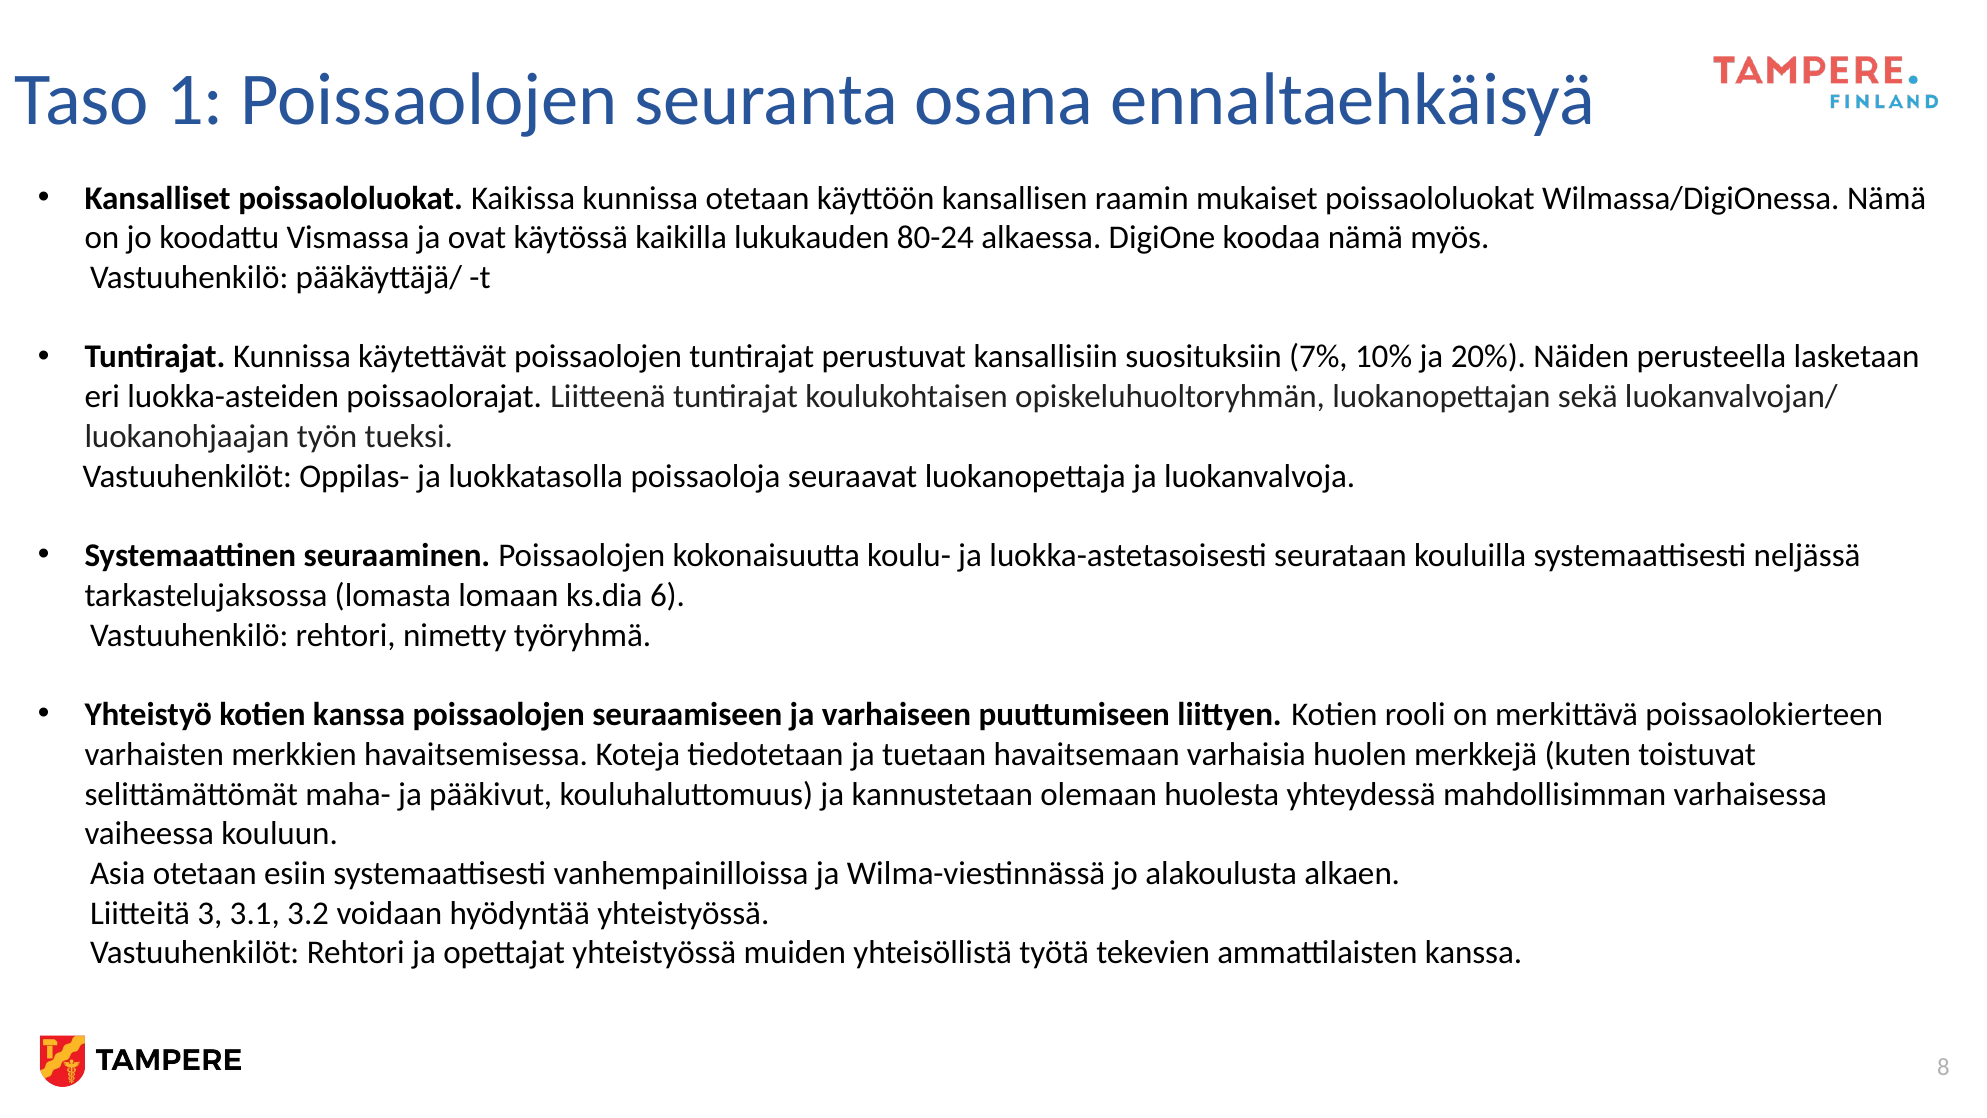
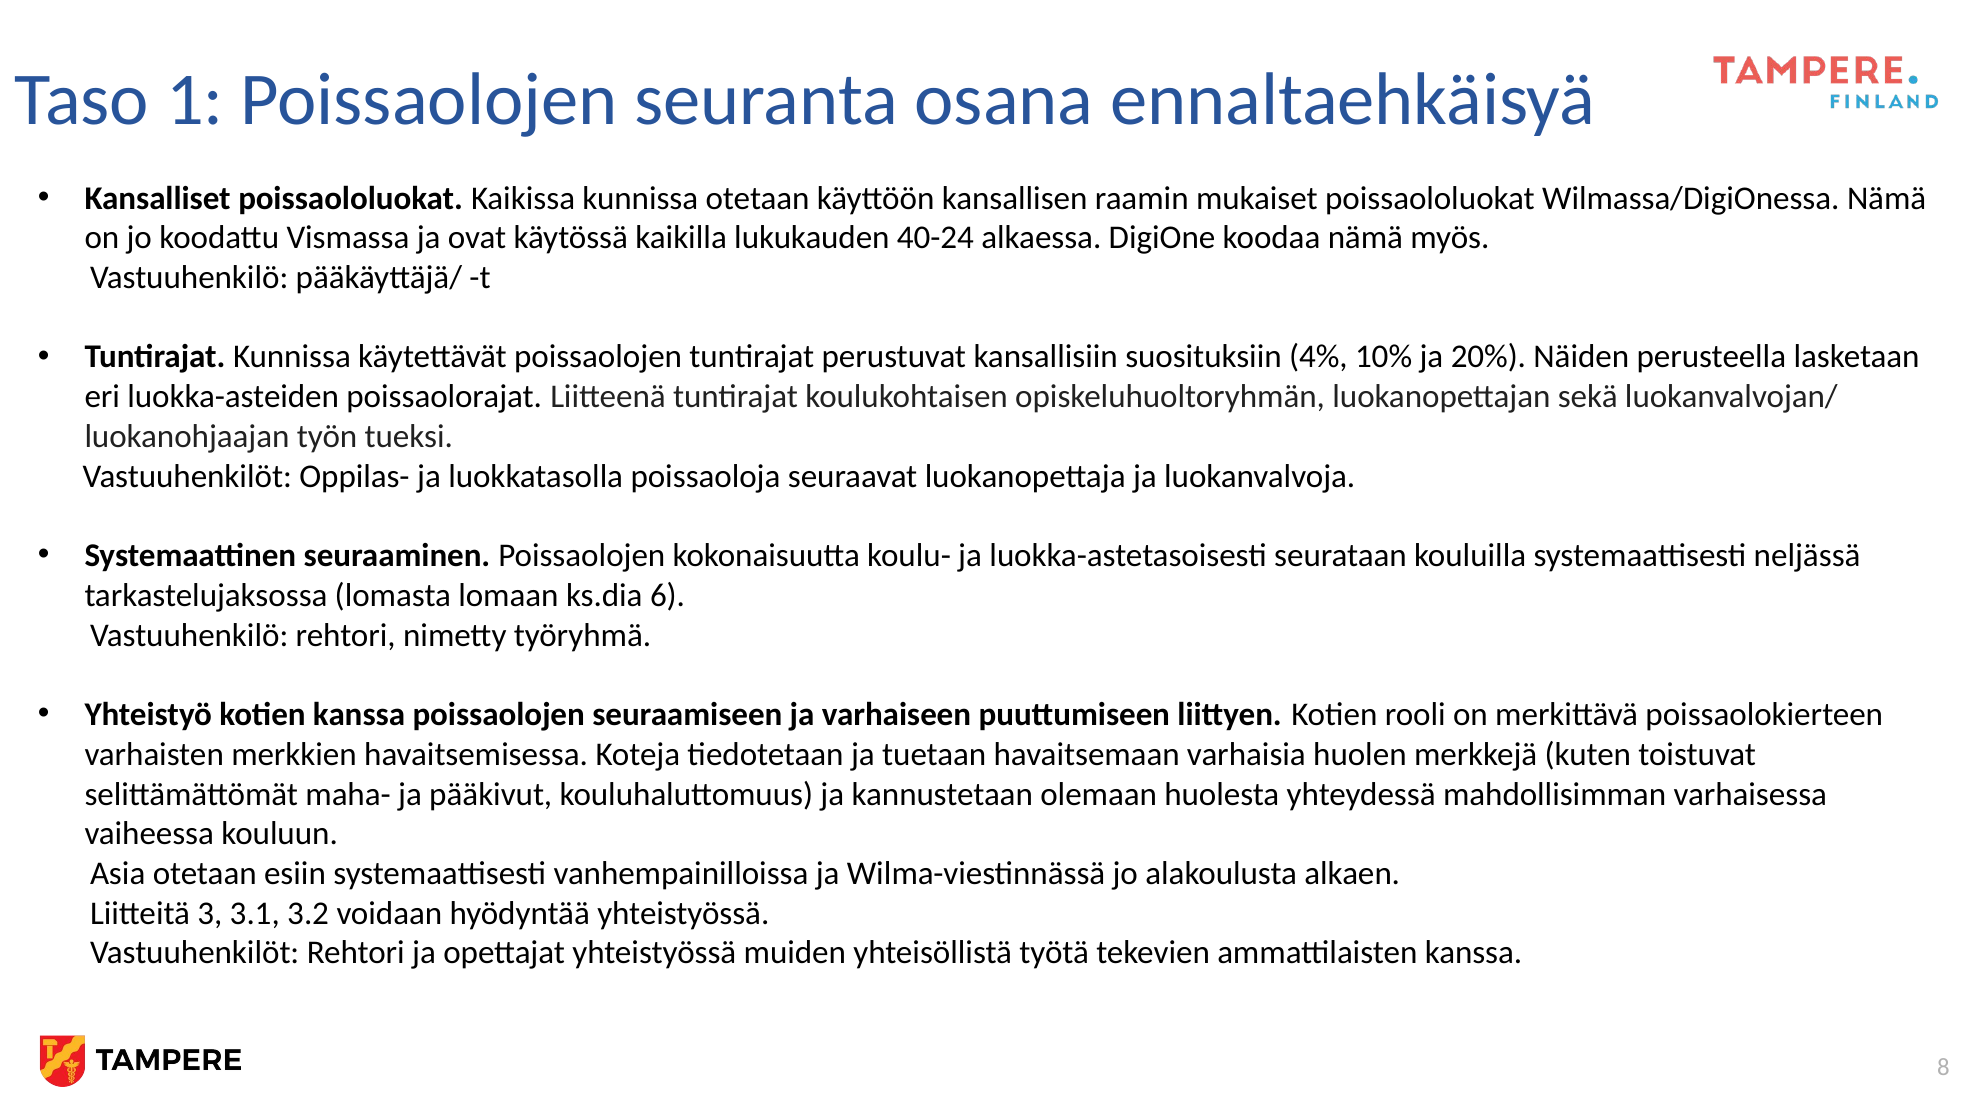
80-24: 80-24 -> 40-24
7%: 7% -> 4%
